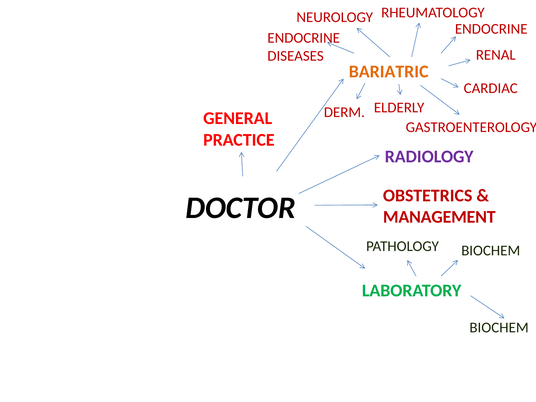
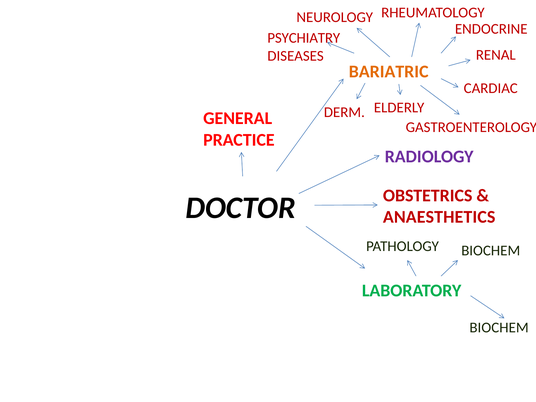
ENDOCRINE at (304, 38): ENDOCRINE -> PSYCHIATRY
MANAGEMENT: MANAGEMENT -> ANAESTHETICS
